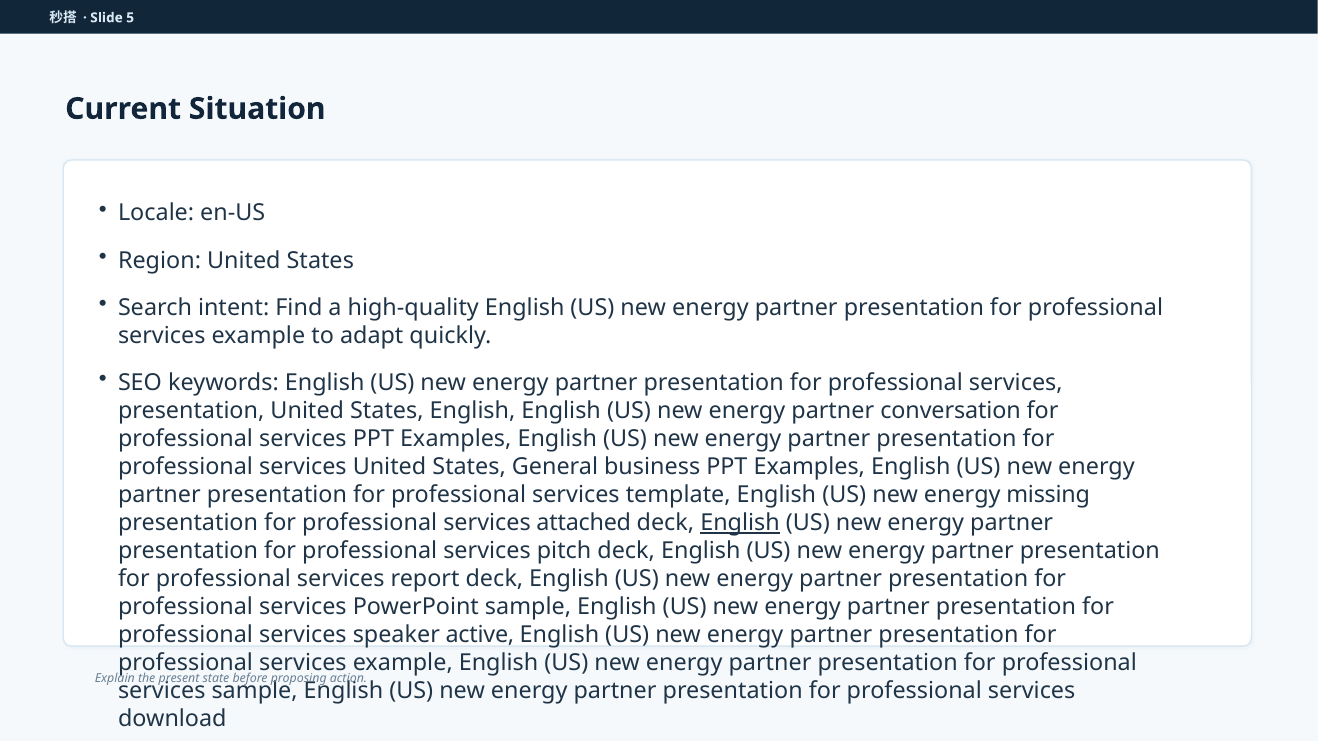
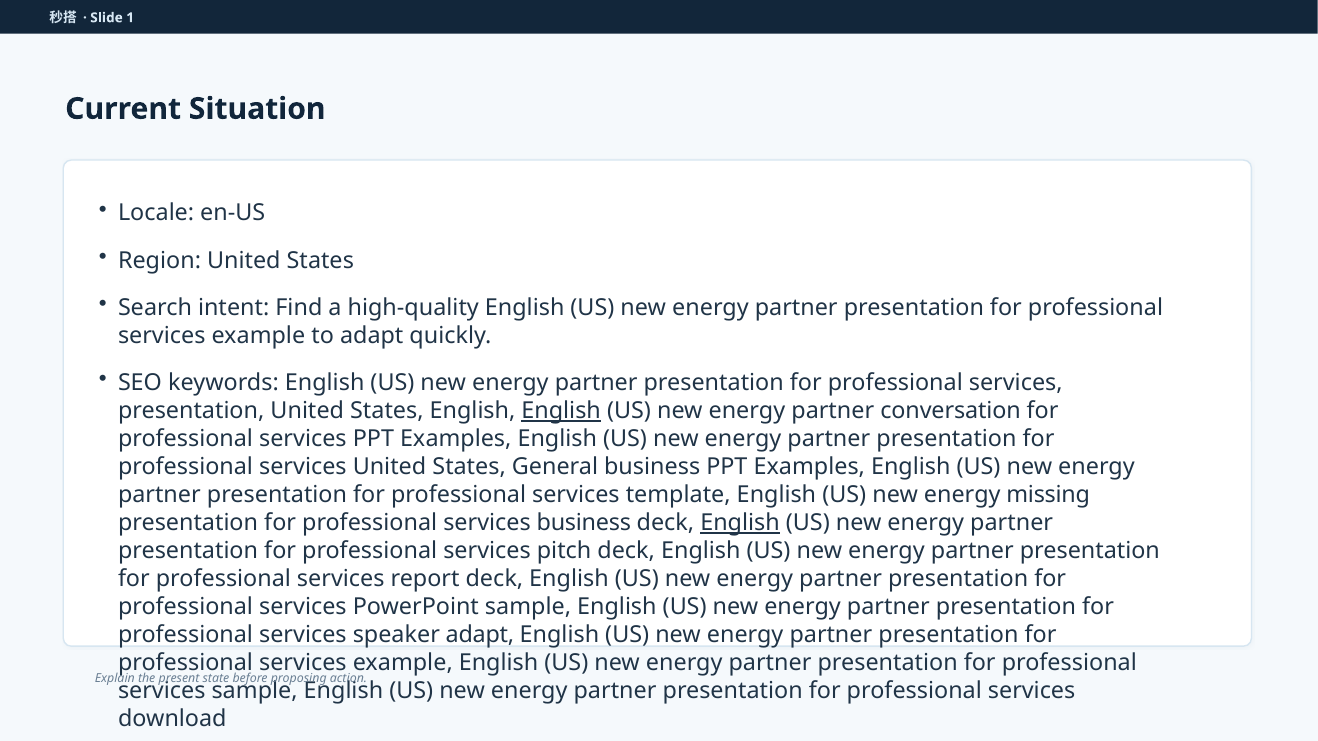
5: 5 -> 1
English at (561, 411) underline: none -> present
services attached: attached -> business
speaker active: active -> adapt
